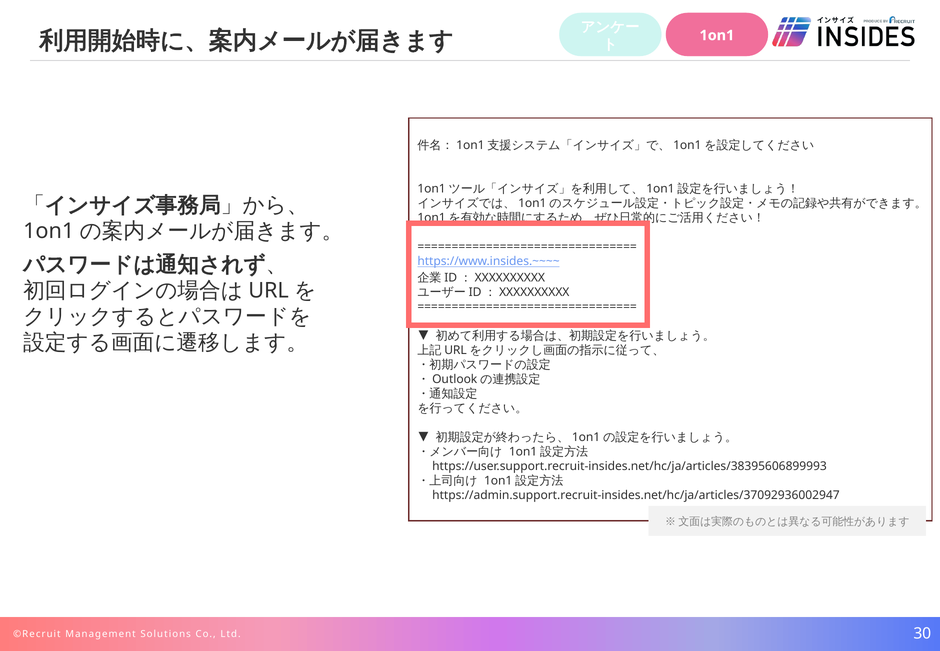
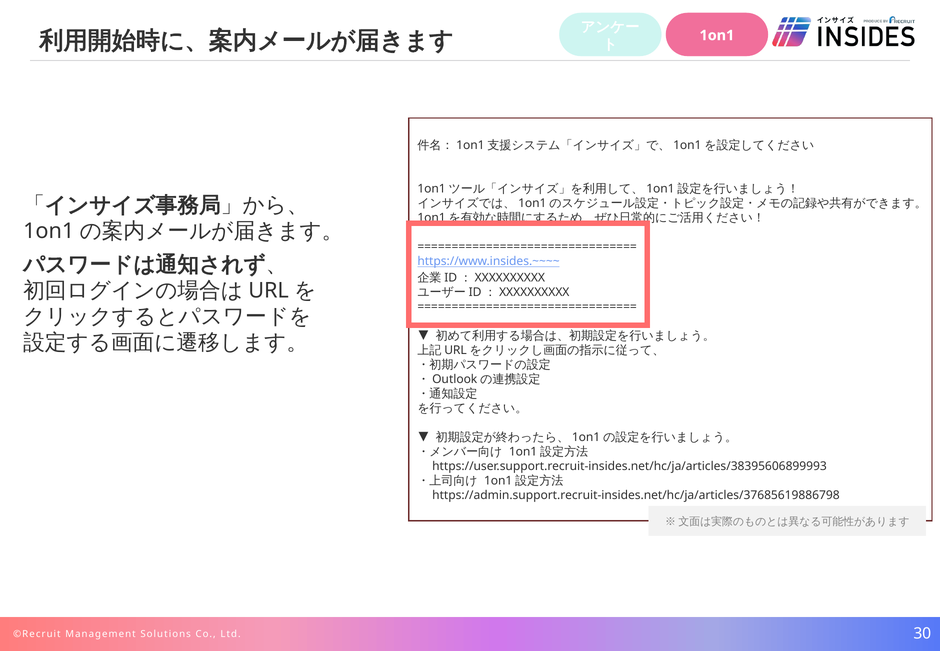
https://admin.support.recruit-insides.net/hc/ja/articles/37092936002947: https://admin.support.recruit-insides.net/hc/ja/articles/37092936002947 -> https://admin.support.recruit-insides.net/hc/ja/articles/37685619886798
